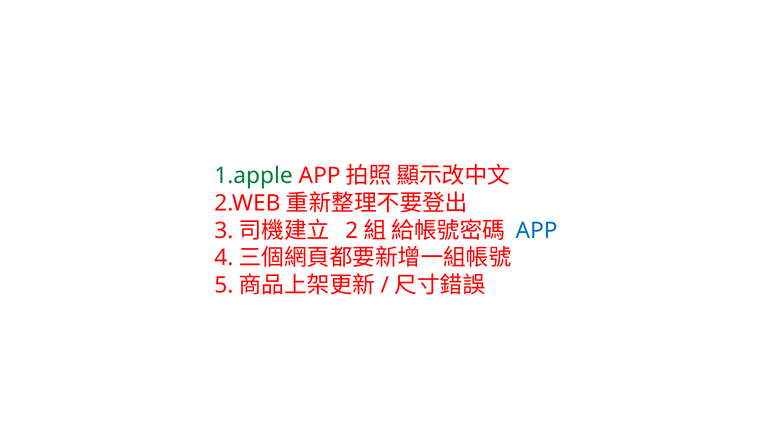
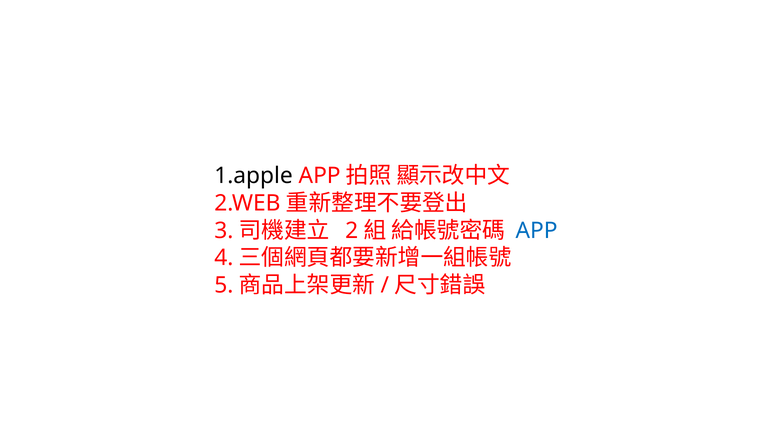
1.apple colour: green -> black
